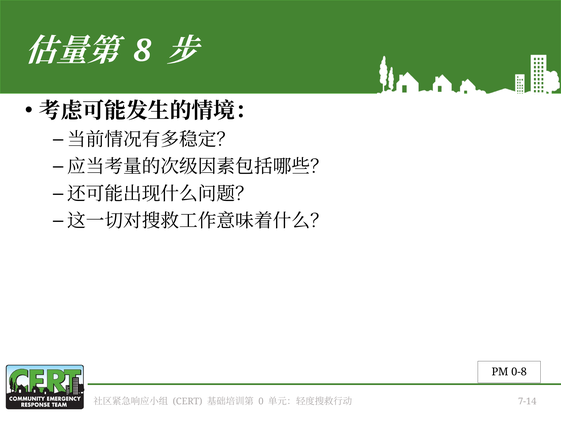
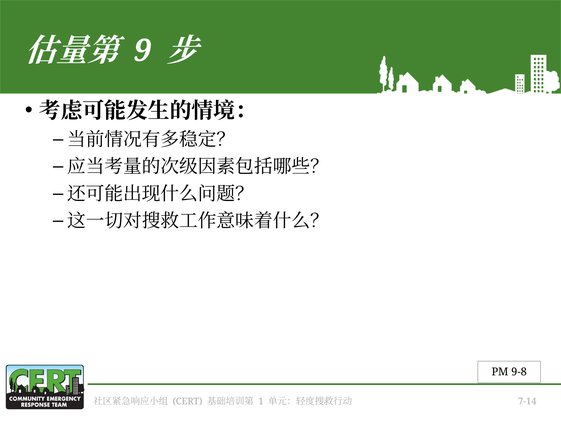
8: 8 -> 9
0-8: 0-8 -> 9-8
0: 0 -> 1
